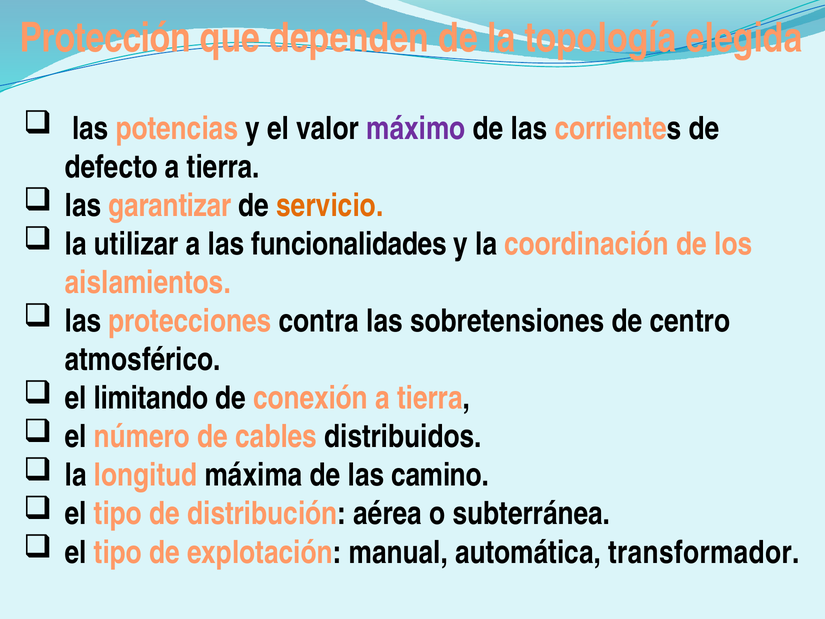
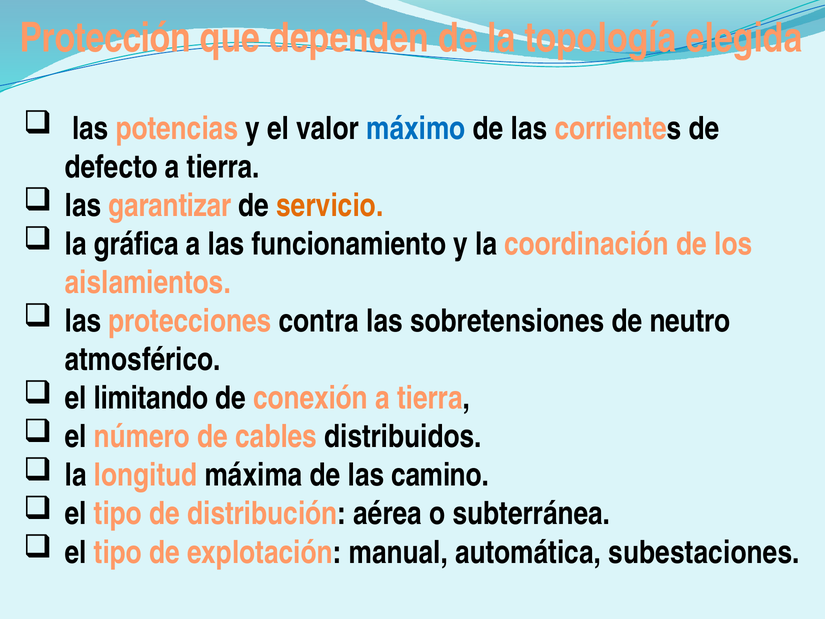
máximo colour: purple -> blue
utilizar: utilizar -> gráfica
funcionalidades: funcionalidades -> funcionamiento
centro: centro -> neutro
transformador: transformador -> subestaciones
